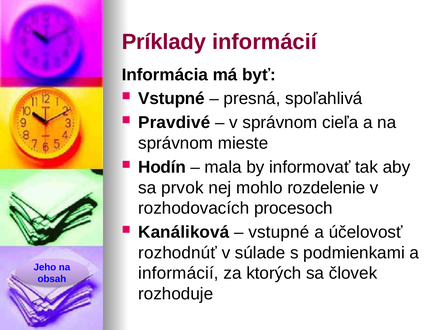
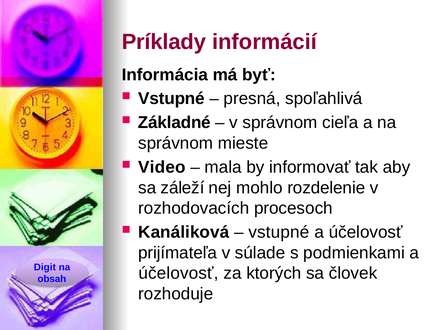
Pravdivé: Pravdivé -> Základné
Hodín: Hodín -> Video
prvok: prvok -> záleží
rozhodnúť: rozhodnúť -> prijímateľa
Jeho: Jeho -> Digit
informácií at (178, 273): informácií -> účelovosť
